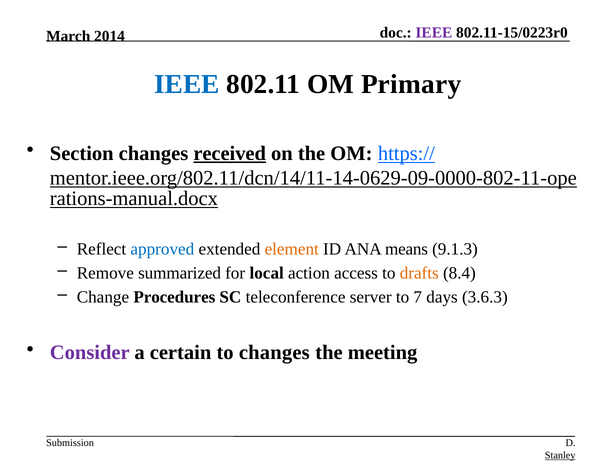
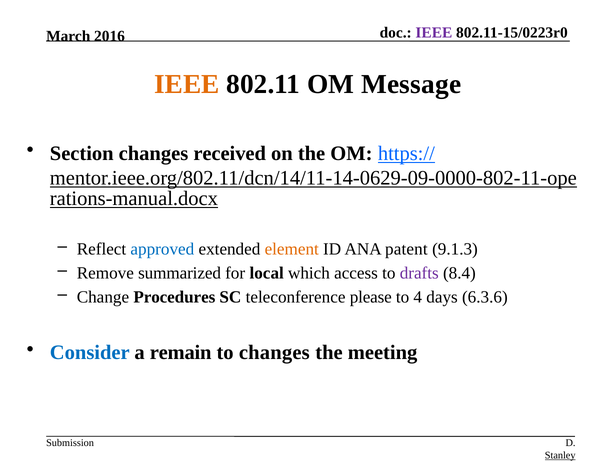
2014: 2014 -> 2016
IEEE at (187, 84) colour: blue -> orange
Primary: Primary -> Message
received underline: present -> none
means: means -> patent
action: action -> which
drafts colour: orange -> purple
server: server -> please
7: 7 -> 4
3.6.3: 3.6.3 -> 6.3.6
Consider colour: purple -> blue
certain: certain -> remain
